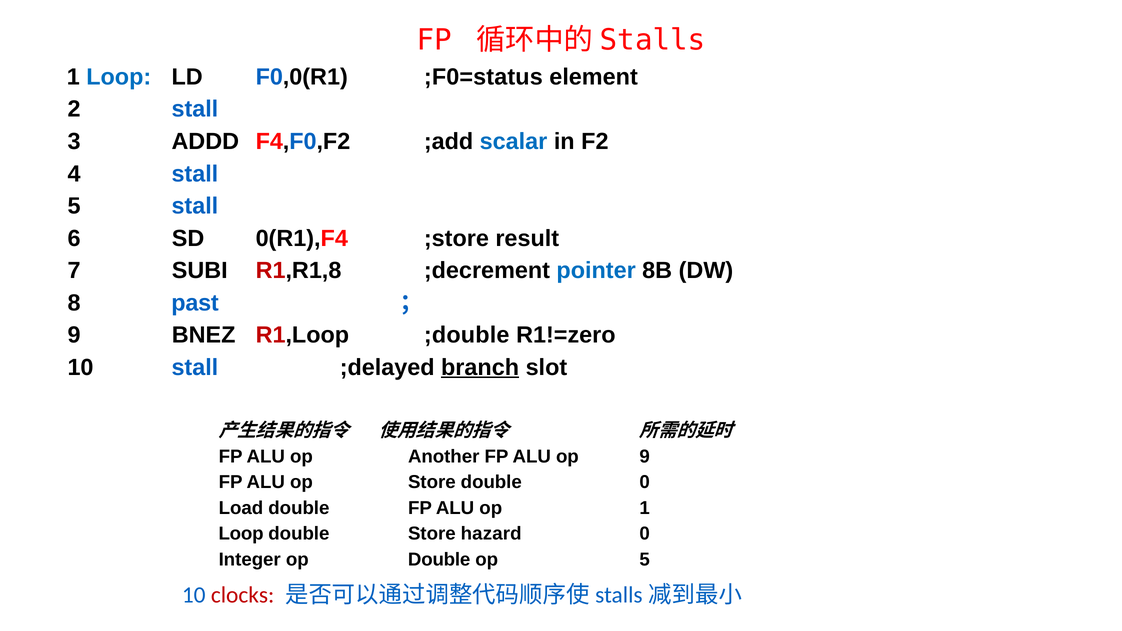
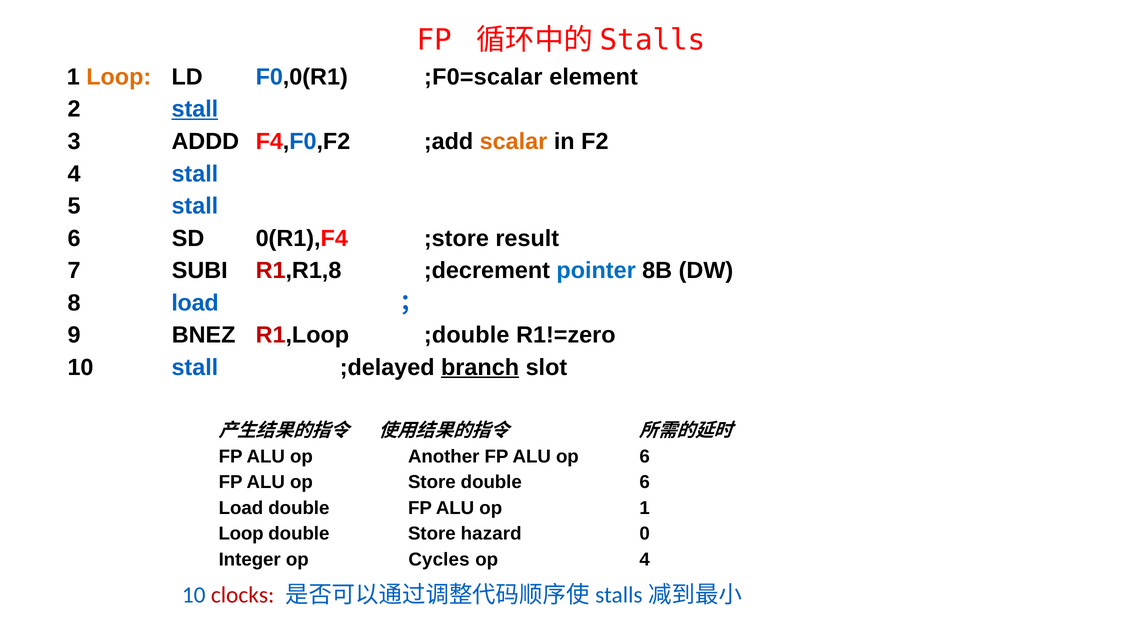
Loop at (119, 77) colour: blue -> orange
;F0=status: ;F0=status -> ;F0=scalar
stall at (195, 109) underline: none -> present
scalar colour: blue -> orange
8 past: past -> load
op 9: 9 -> 6
double 0: 0 -> 6
op Double: Double -> Cycles
op 5: 5 -> 4
